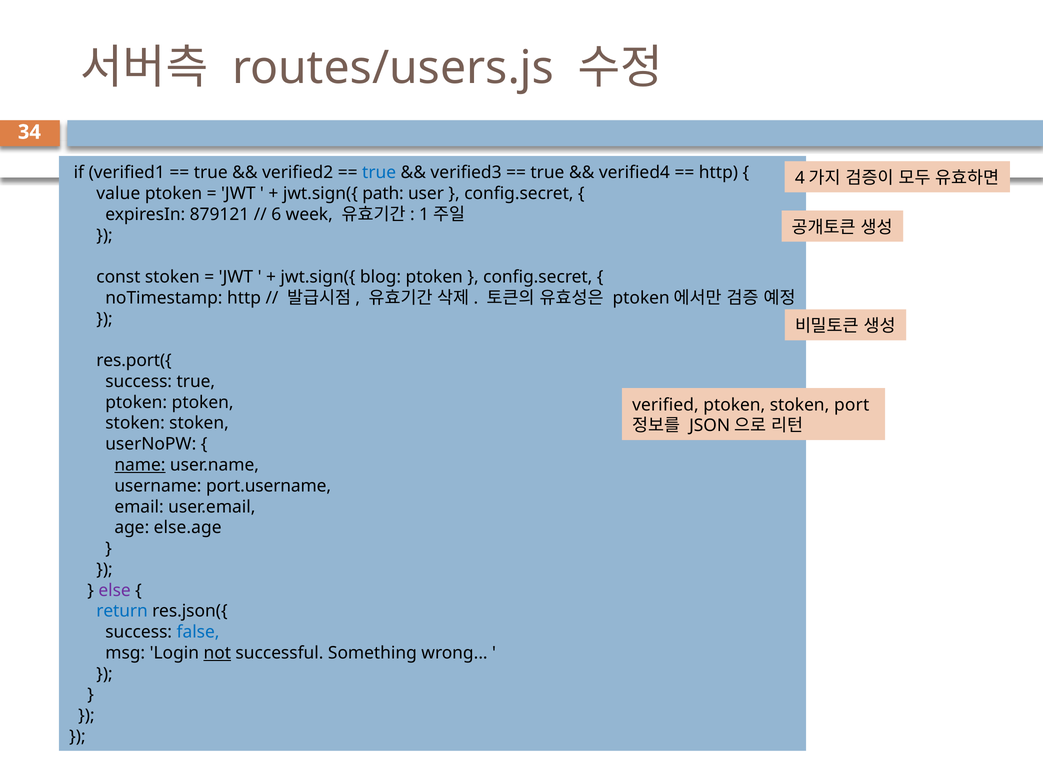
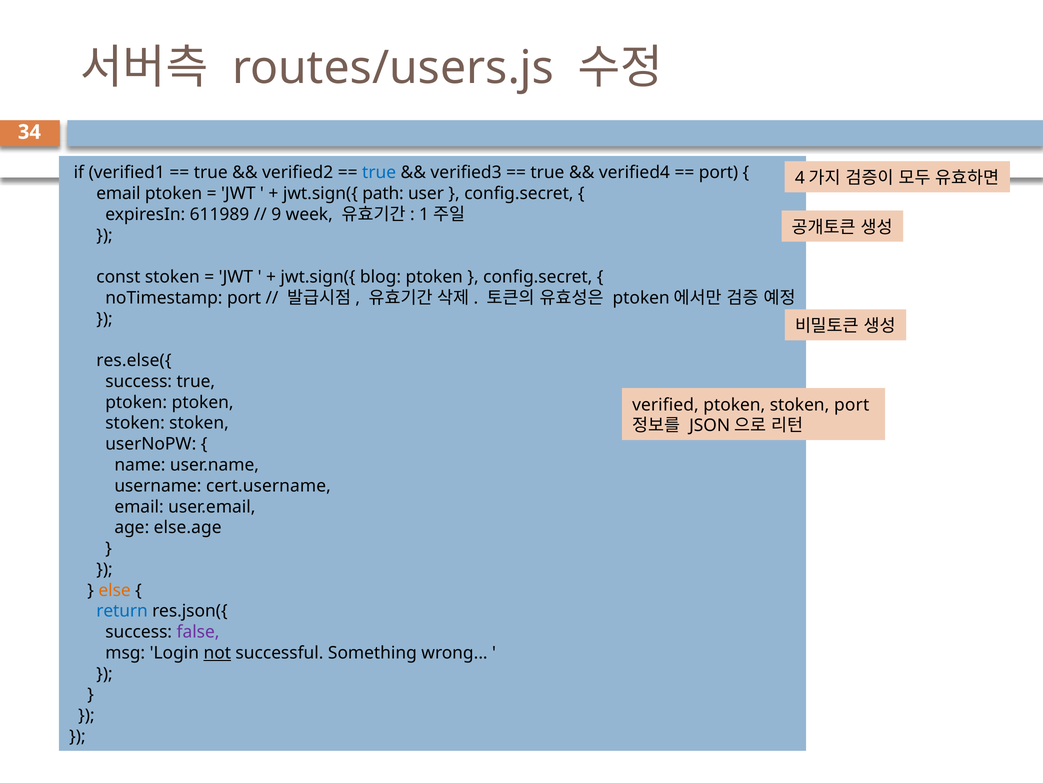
http at (718, 173): http -> port
value at (118, 193): value -> email
879121: 879121 -> 611989
6: 6 -> 9
noTimestamp http: http -> port
res.port({: res.port({ -> res.else({
name underline: present -> none
port.username: port.username -> cert.username
else colour: purple -> orange
false colour: blue -> purple
